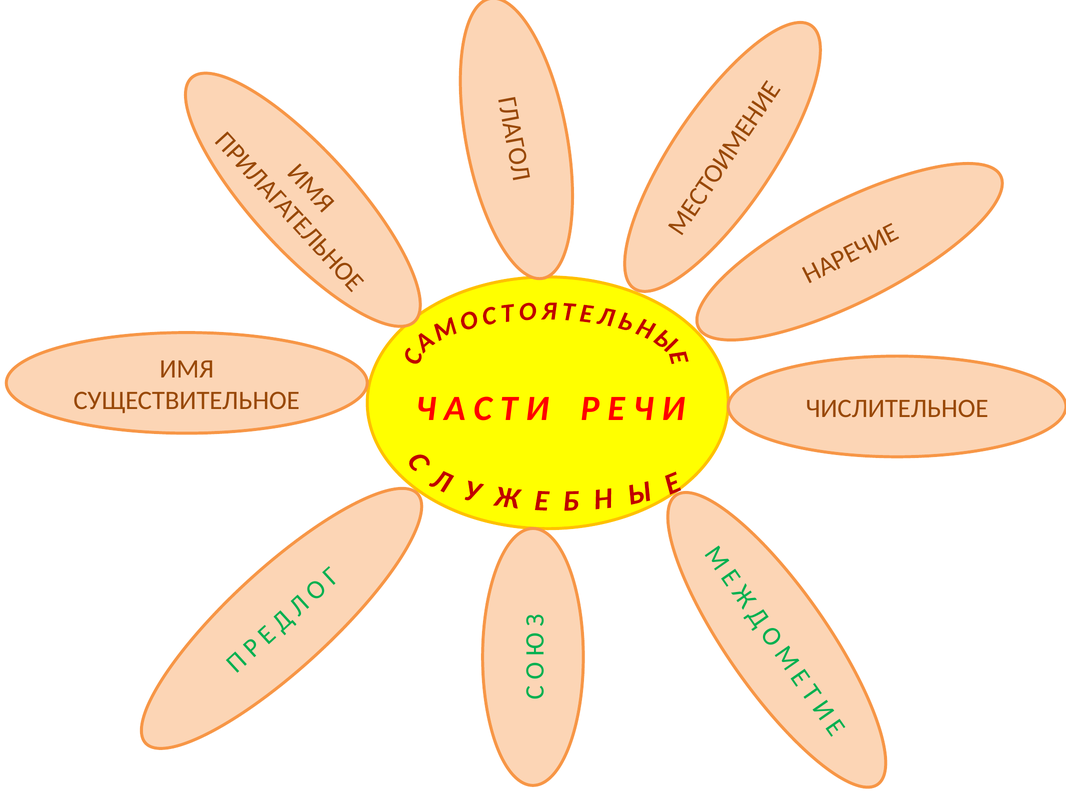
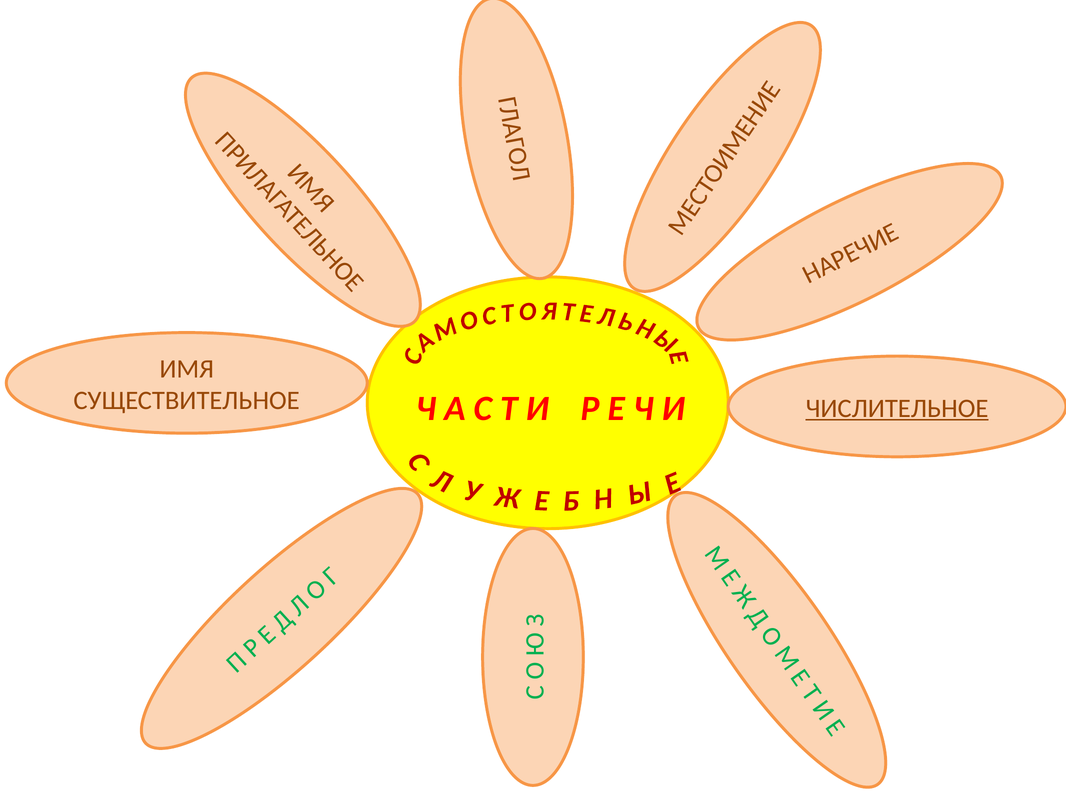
ЧИСЛИТЕЛЬНОЕ underline: none -> present
